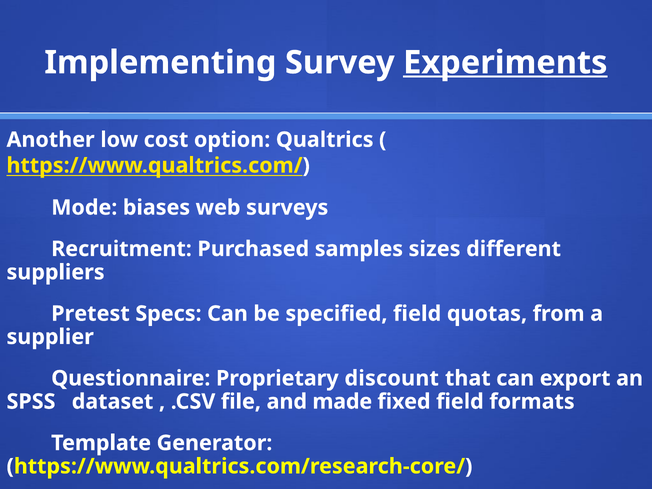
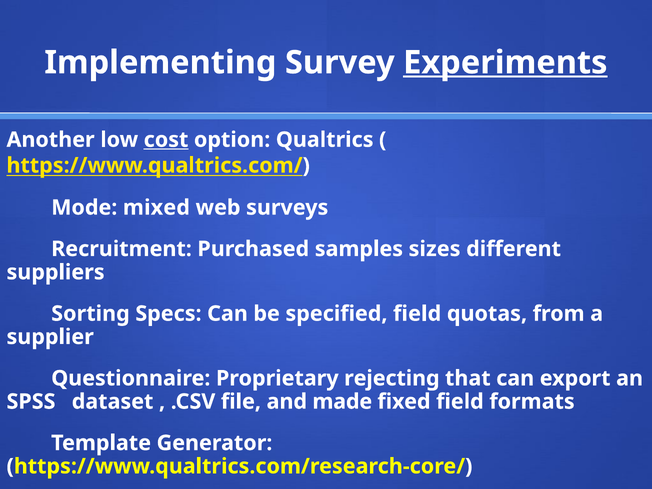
cost at (166, 140) underline: none -> present
biases: biases -> mixed
Pretest: Pretest -> Sorting
discount: discount -> rejecting
